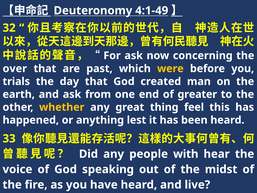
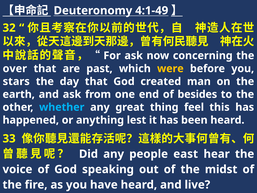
trials: trials -> stars
greater: greater -> besides
whether colour: yellow -> light blue
with: with -> east
